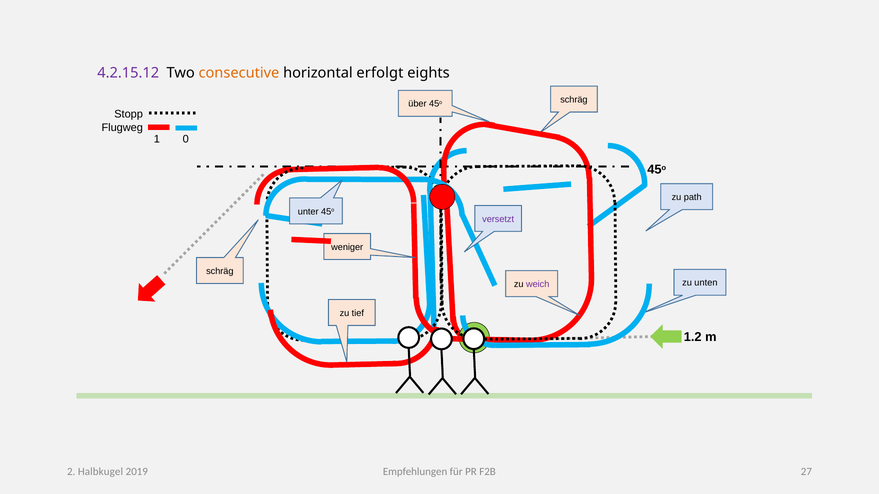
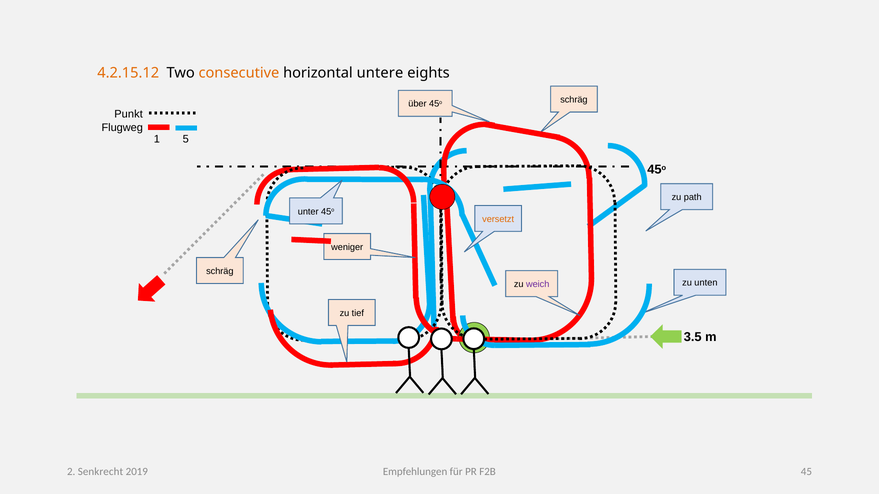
4.2.15.12 colour: purple -> orange
erfolgt: erfolgt -> untere
Stopp: Stopp -> Punkt
0: 0 -> 5
versetzt colour: purple -> orange
1.2: 1.2 -> 3.5
27: 27 -> 45
Halbkugel: Halbkugel -> Senkrecht
